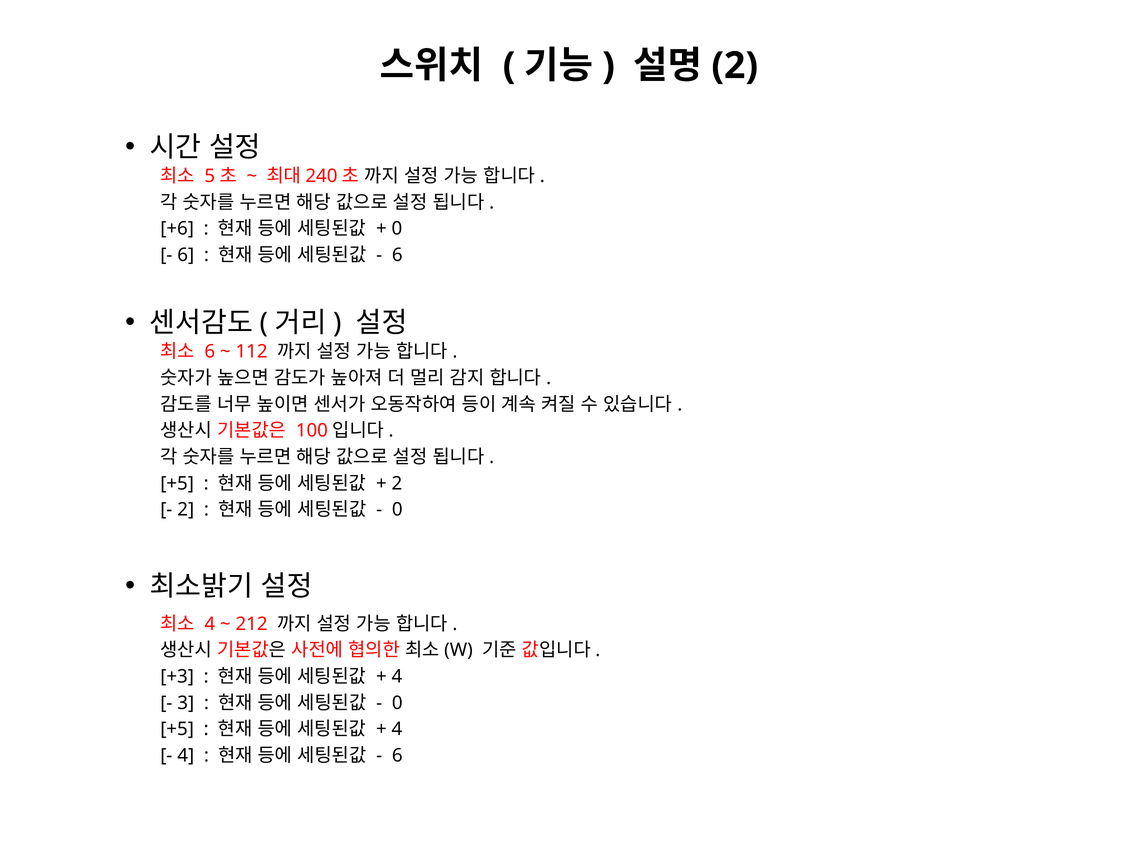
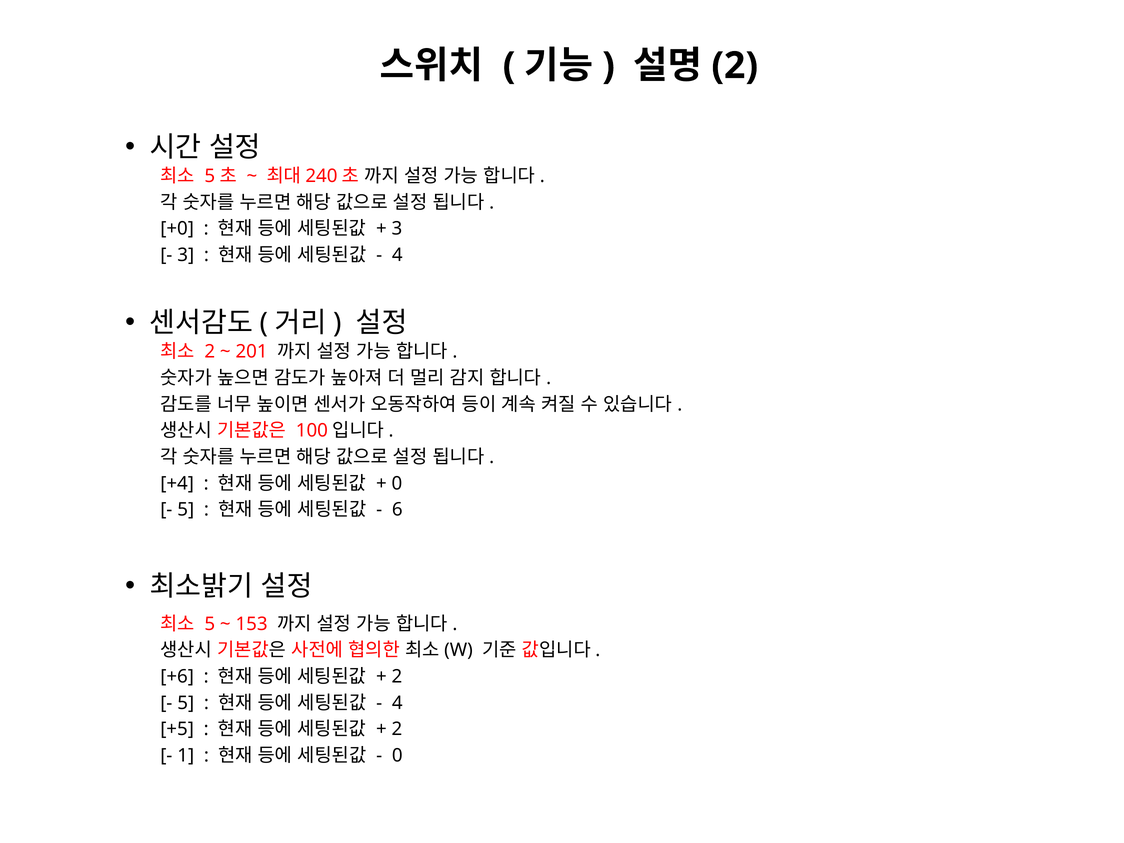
+6: +6 -> +0
0 at (397, 229): 0 -> 3
6 at (186, 255): 6 -> 3
6 at (397, 255): 6 -> 4
6 at (210, 352): 6 -> 2
112: 112 -> 201
+5 at (177, 483): +5 -> +4
2 at (397, 483): 2 -> 0
2 at (186, 510): 2 -> 5
0 at (397, 510): 0 -> 6
4 at (210, 624): 4 -> 5
212: 212 -> 153
+3: +3 -> +6
4 at (397, 677): 4 -> 2
3 at (186, 703): 3 -> 5
0 at (397, 703): 0 -> 4
4 at (397, 729): 4 -> 2
4 at (186, 756): 4 -> 1
6 at (397, 756): 6 -> 0
